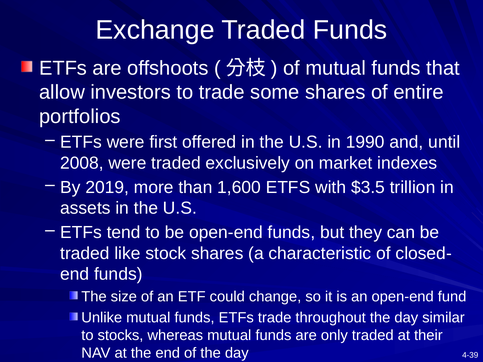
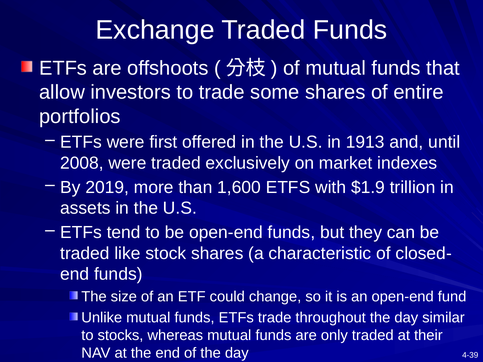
1990: 1990 -> 1913
$3.5: $3.5 -> $1.9
